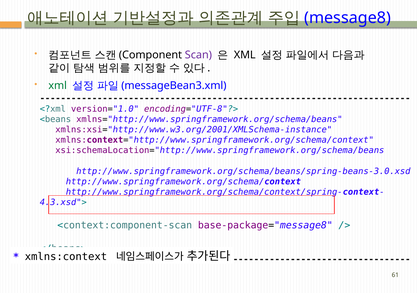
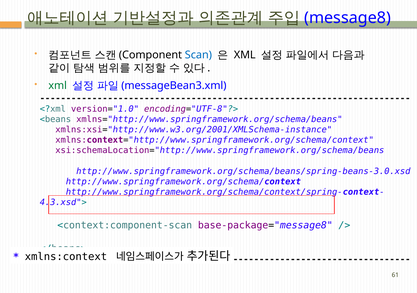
Scan colour: purple -> blue
